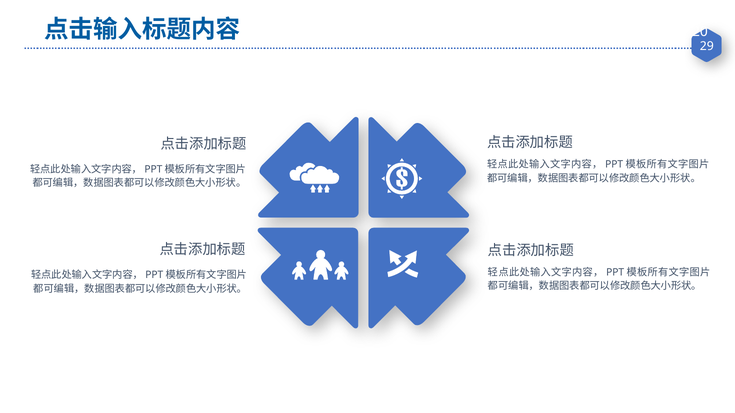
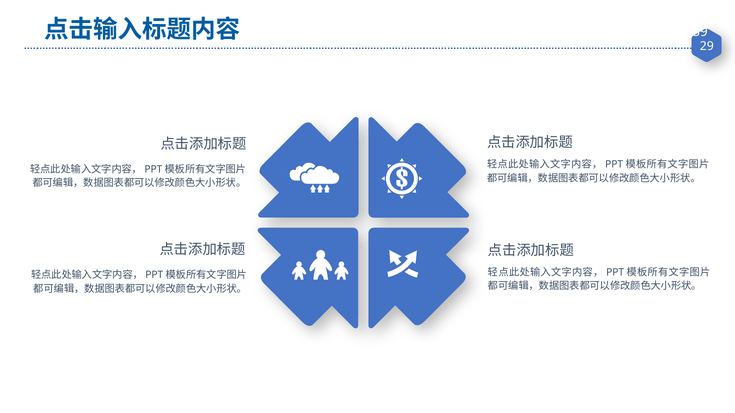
20: 20 -> 89
